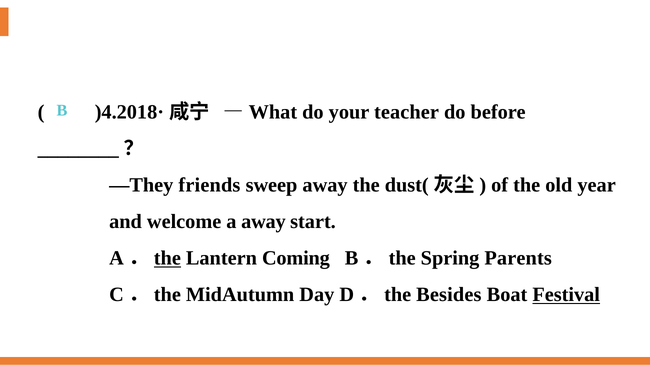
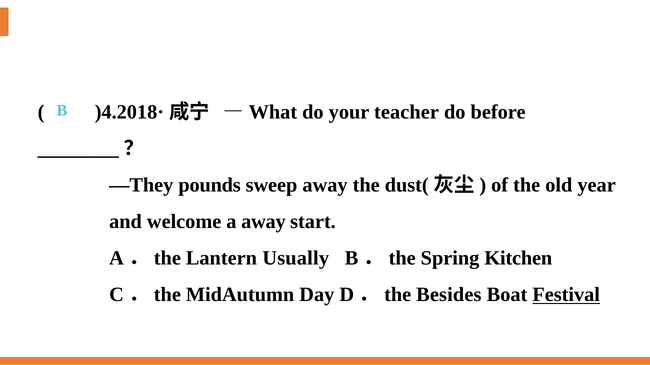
friends: friends -> pounds
the at (167, 259) underline: present -> none
Coming: Coming -> Usually
Parents: Parents -> Kitchen
